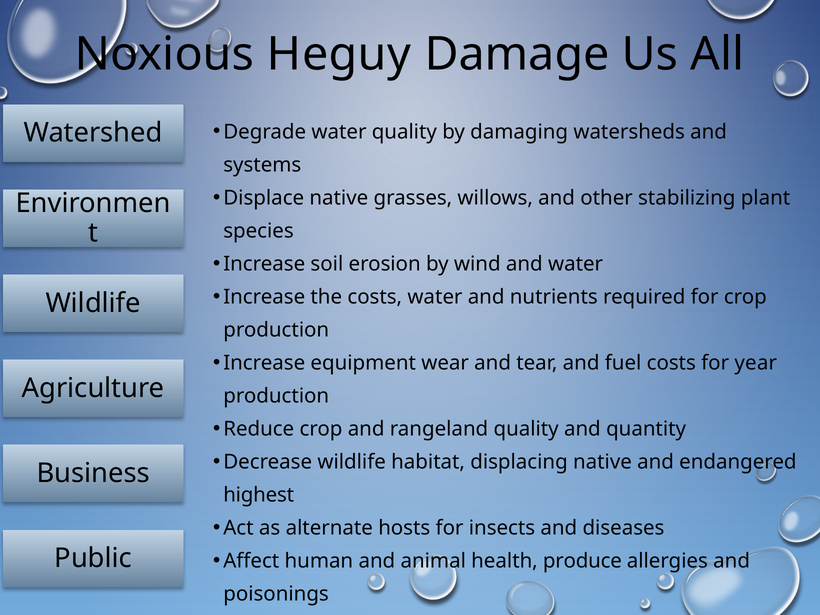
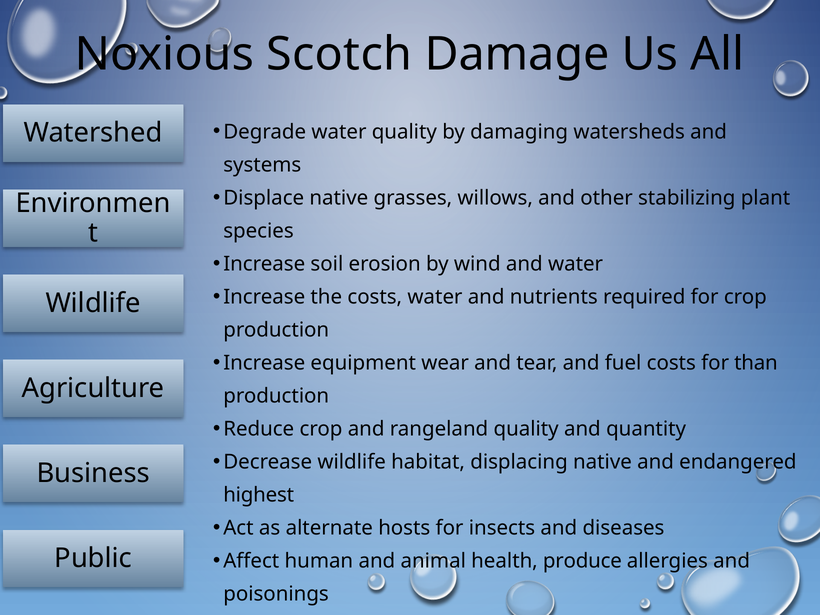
Heguy: Heguy -> Scotch
year: year -> than
